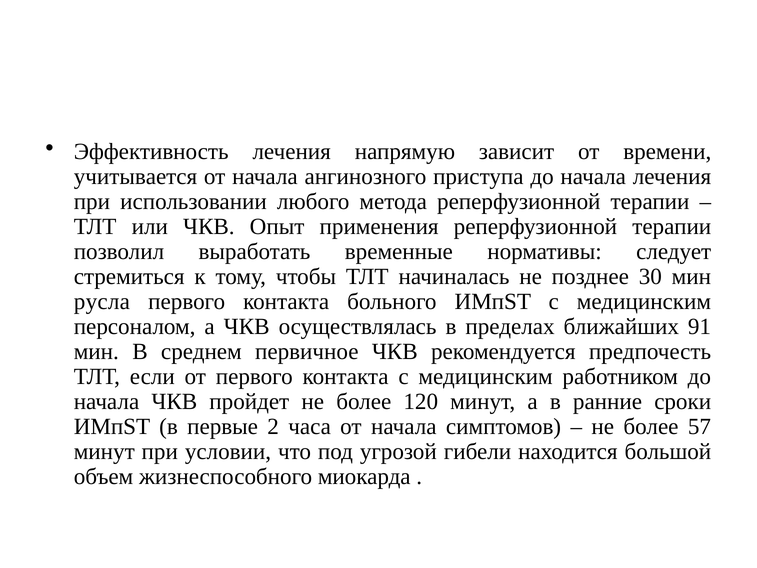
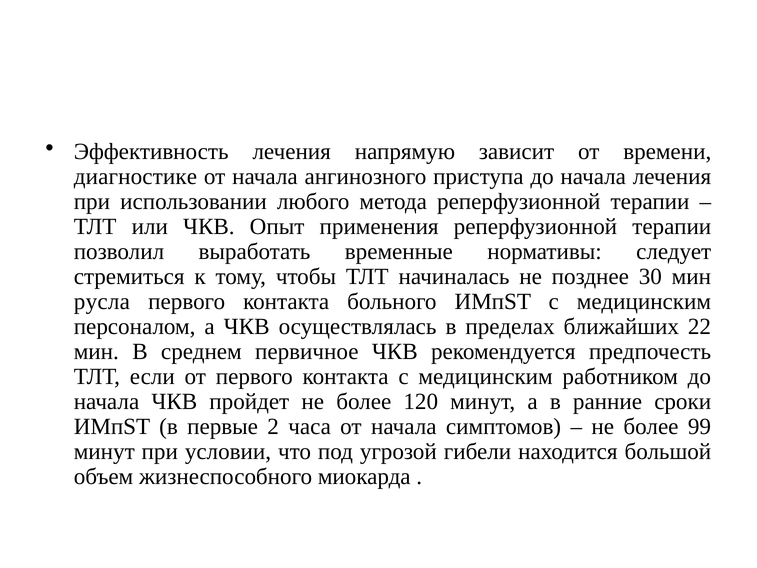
учитывается: учитывается -> диагностике
91: 91 -> 22
57: 57 -> 99
